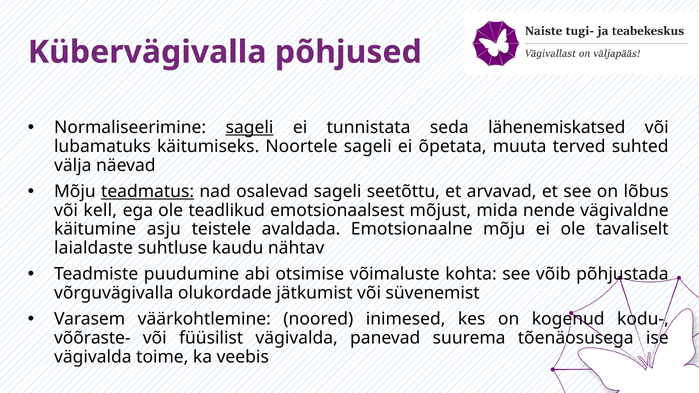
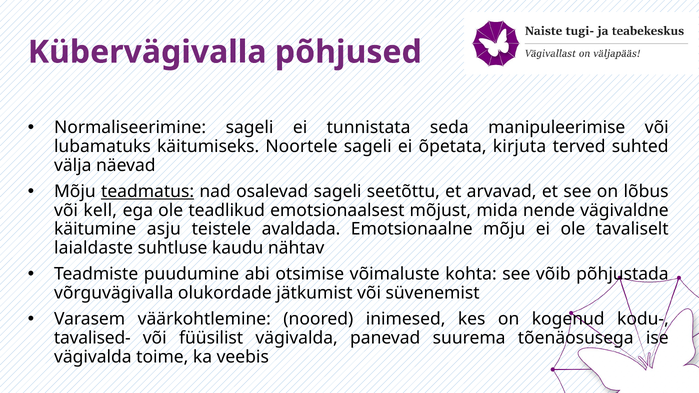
sageli at (250, 128) underline: present -> none
lähenemiskatsed: lähenemiskatsed -> manipuleerimise
muuta: muuta -> kirjuta
võõraste-: võõraste- -> tavalised-
